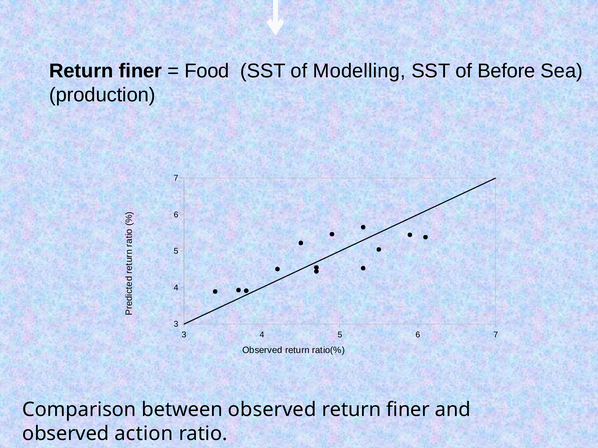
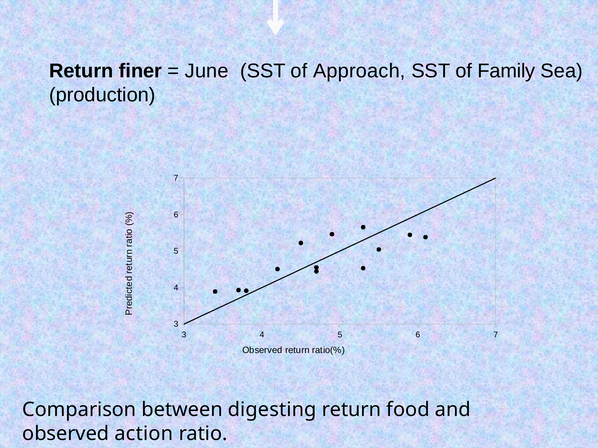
Food: Food -> June
Modelling: Modelling -> Approach
Before: Before -> Family
between observed: observed -> digesting
finer at (408, 410): finer -> food
